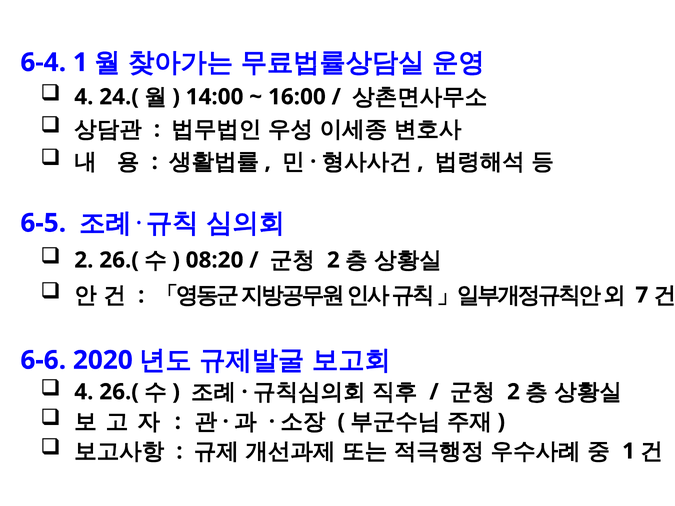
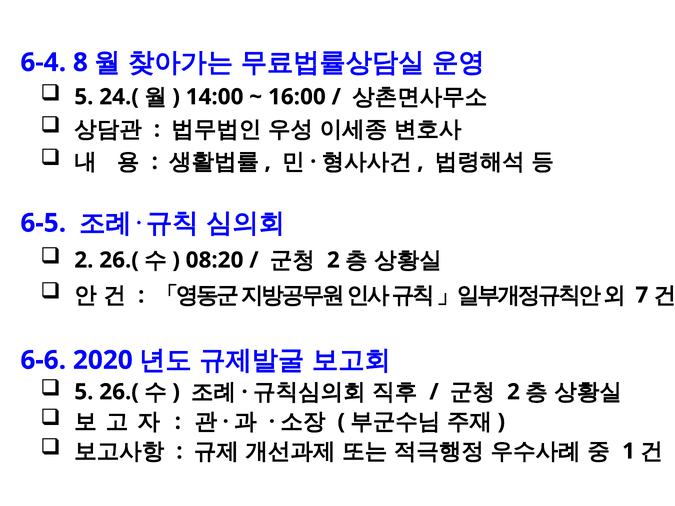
6-4 1: 1 -> 8
4 at (84, 97): 4 -> 5
4 at (84, 392): 4 -> 5
